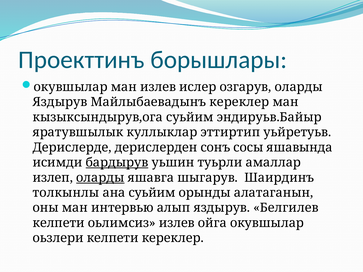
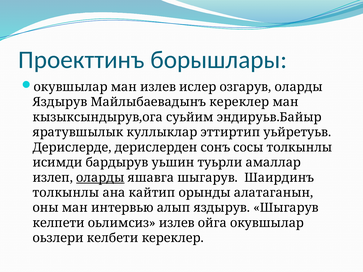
сосы яшавында: яшавында -> толкынлы
бардырув underline: present -> none
ана суьйим: суьйим -> кайтип
яздырув Белгилев: Белгилев -> Шыгарув
оьзлери келпети: келпети -> келбети
